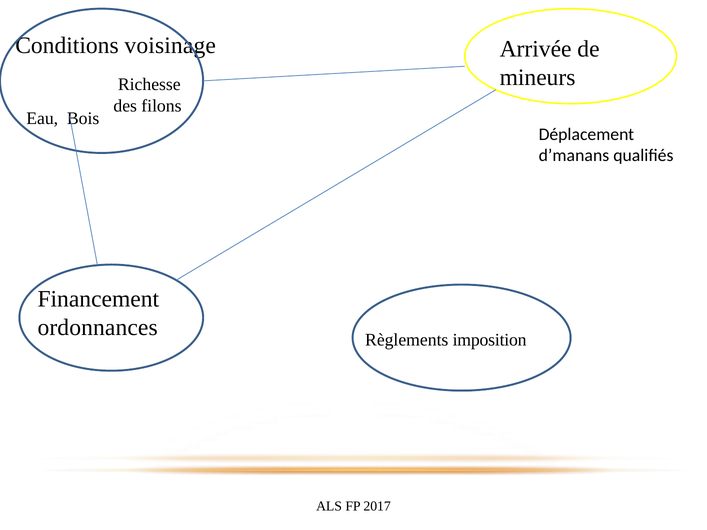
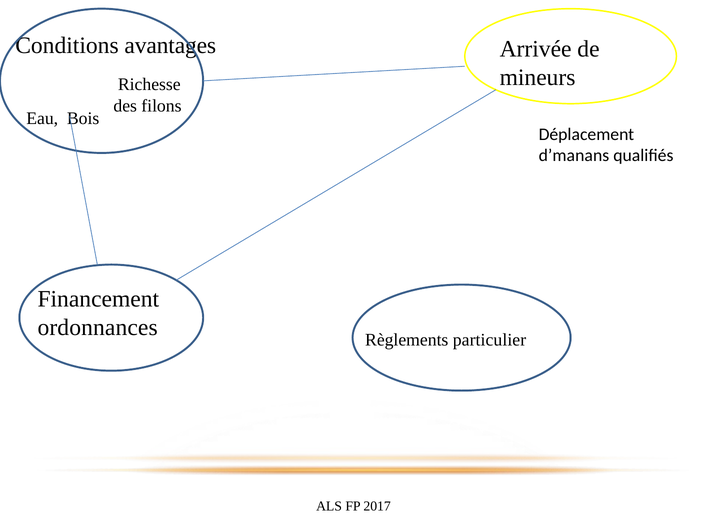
voisinage: voisinage -> avantages
imposition: imposition -> particulier
